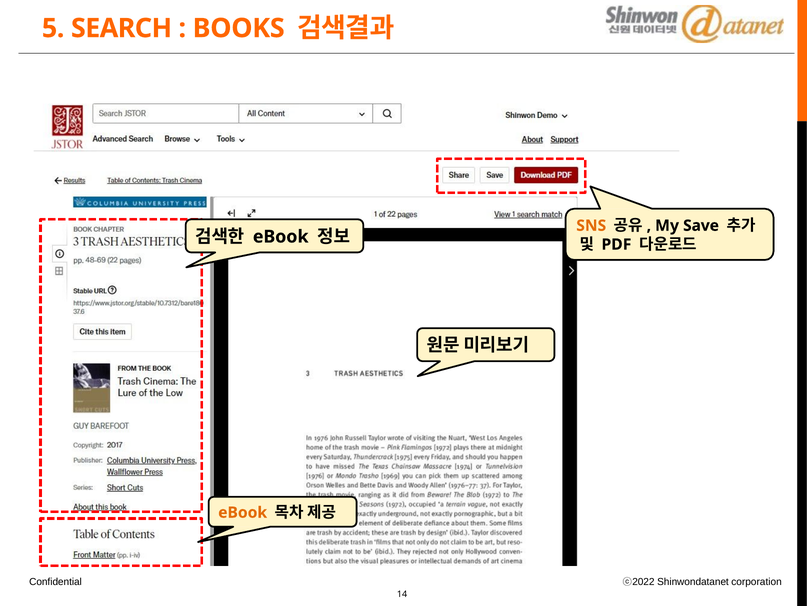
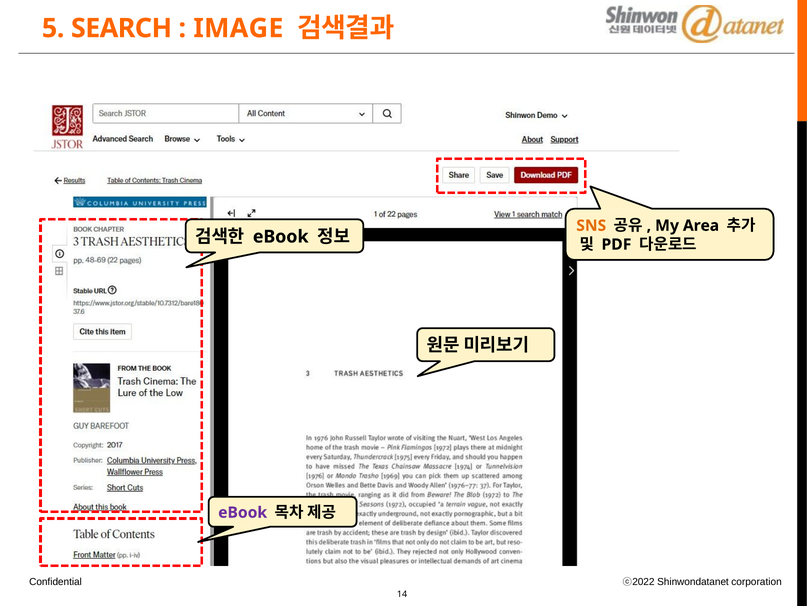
BOOKS: BOOKS -> IMAGE
Save: Save -> Area
eBook at (243, 512) colour: orange -> purple
